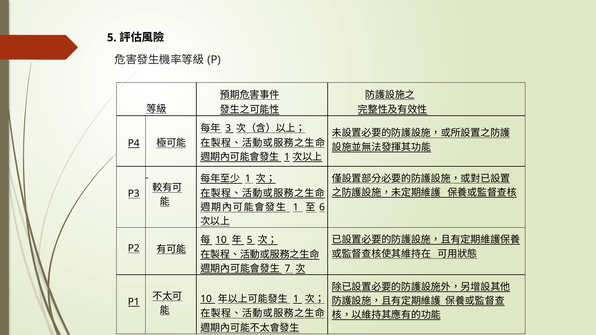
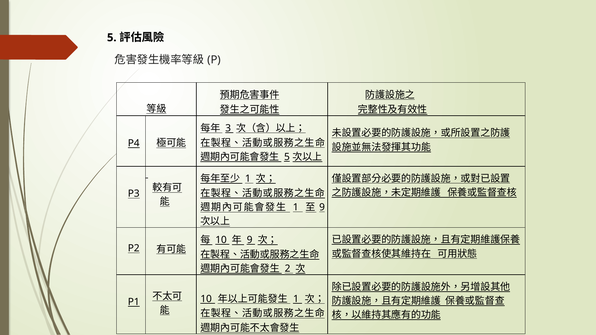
1 at (287, 157): 1 -> 5
6 at (322, 208): 6 -> 9
5 at (250, 240): 5 -> 9
7: 7 -> 2
